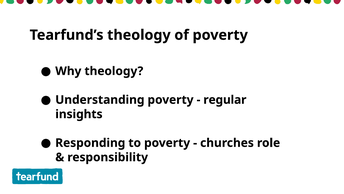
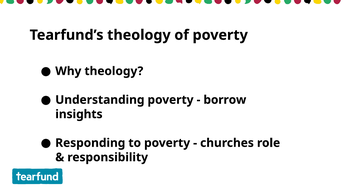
regular: regular -> borrow
